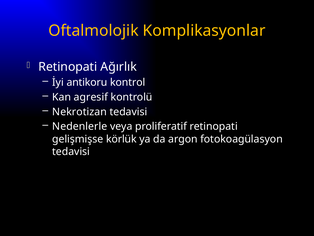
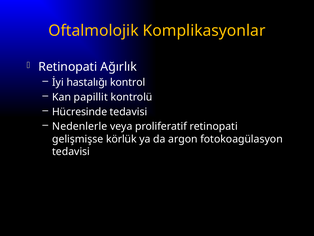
antikoru: antikoru -> hastalığı
agresif: agresif -> papillit
Nekrotizan: Nekrotizan -> Hücresinde
